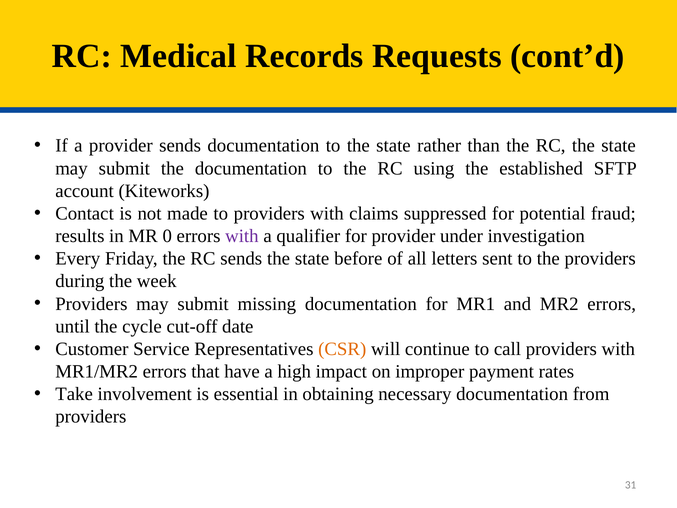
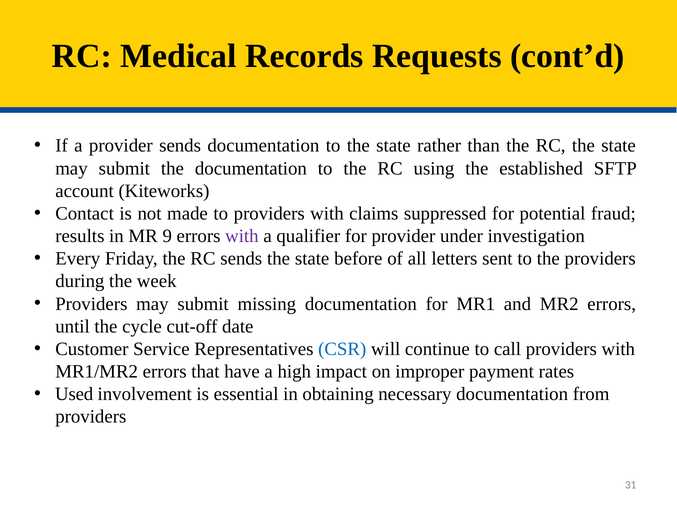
0: 0 -> 9
CSR colour: orange -> blue
Take: Take -> Used
